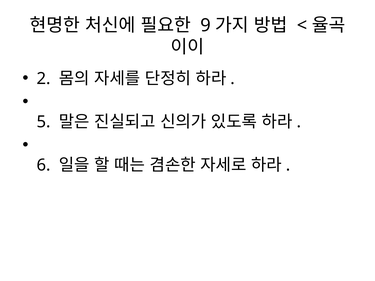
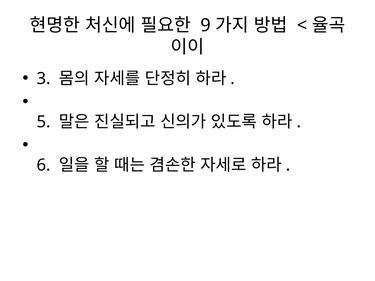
2: 2 -> 3
